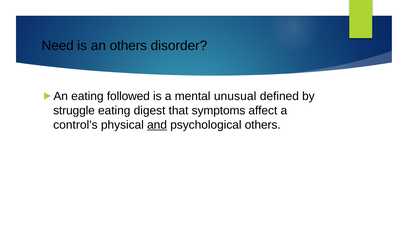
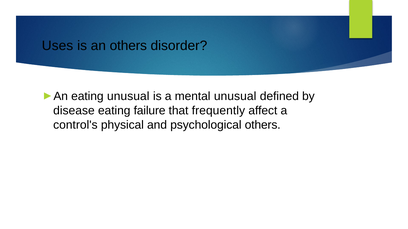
Need: Need -> Uses
eating followed: followed -> unusual
struggle: struggle -> disease
digest: digest -> failure
symptoms: symptoms -> frequently
and underline: present -> none
